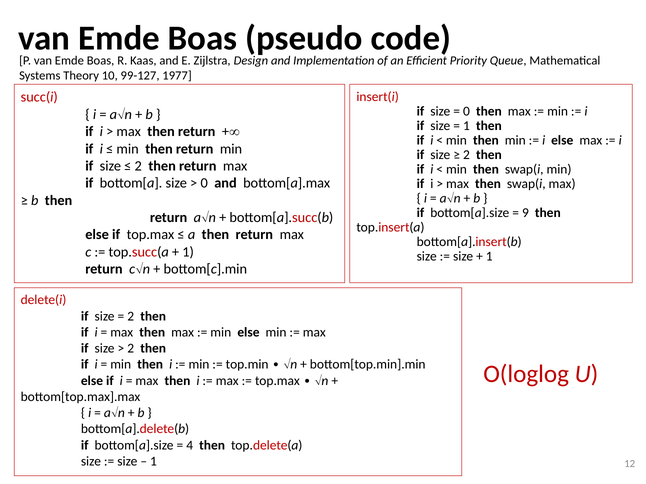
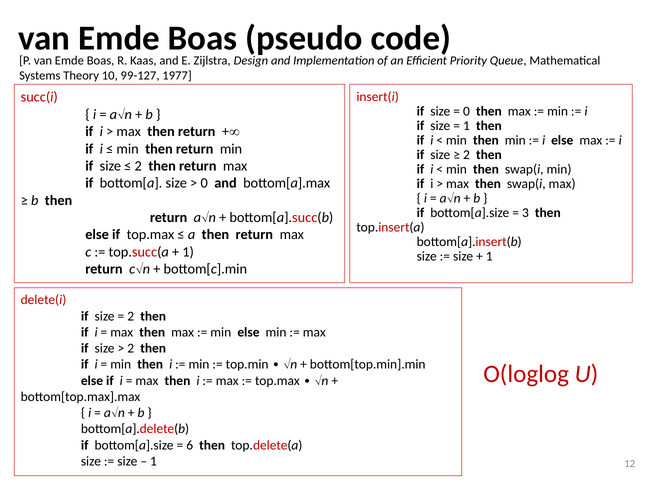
9: 9 -> 3
4: 4 -> 6
